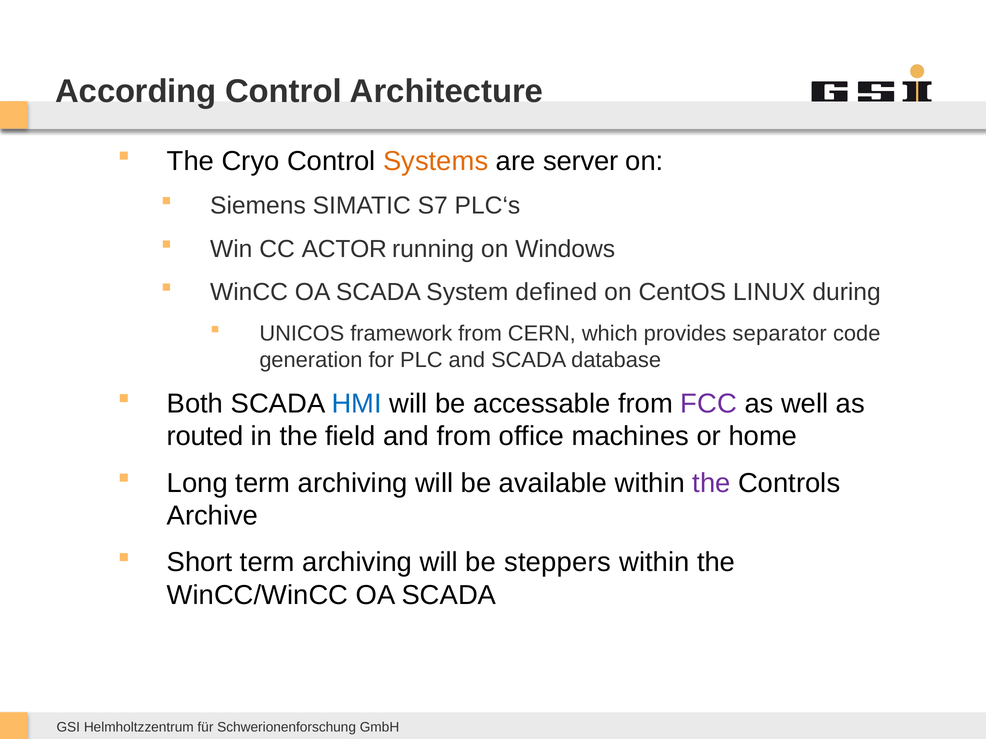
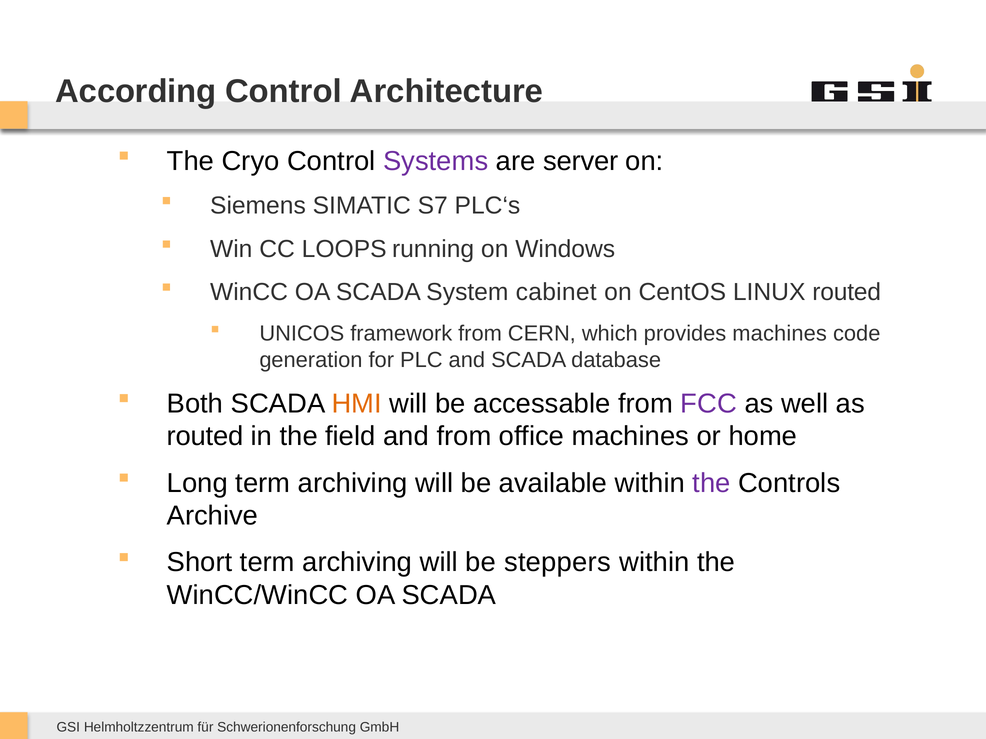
Systems colour: orange -> purple
ACTOR: ACTOR -> LOOPS
defined: defined -> cabinet
LINUX during: during -> routed
provides separator: separator -> machines
HMI colour: blue -> orange
